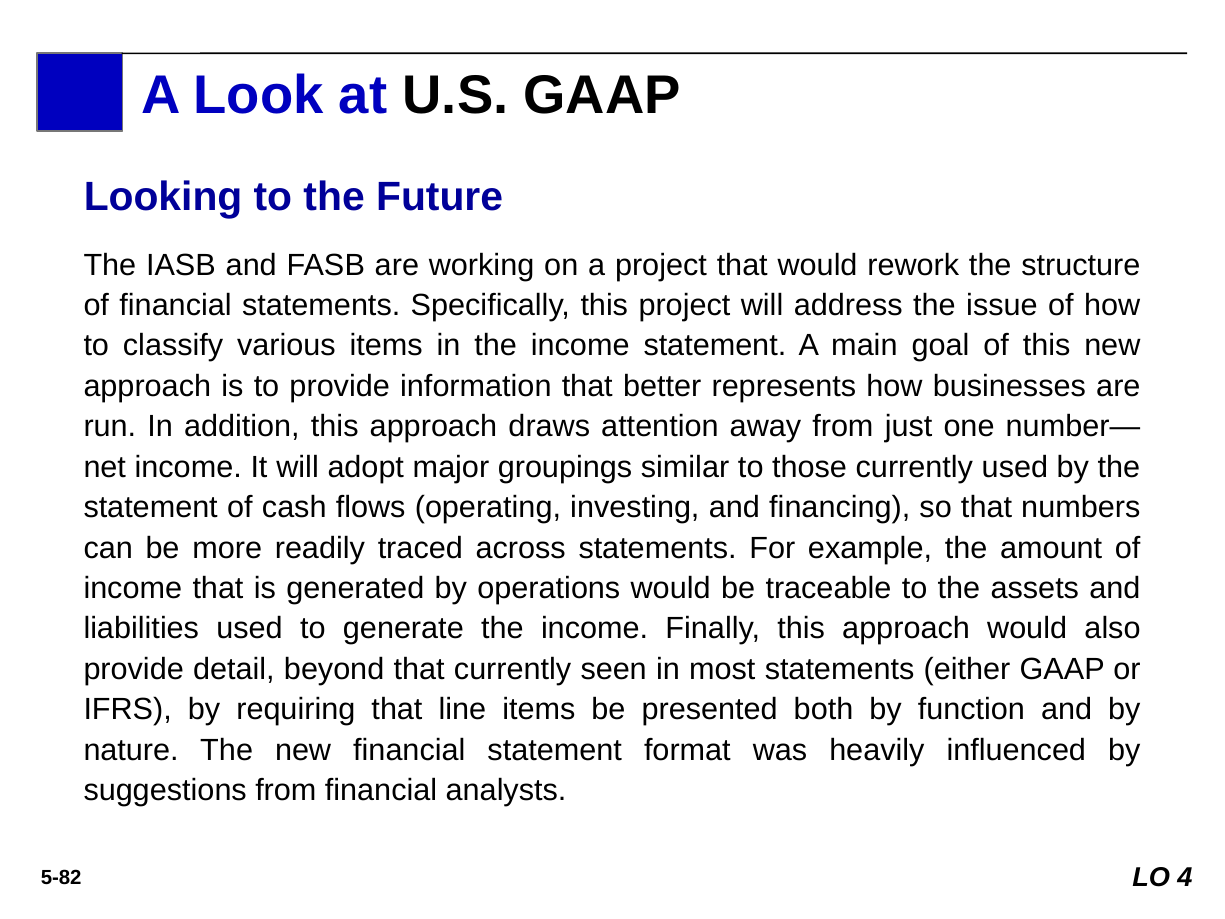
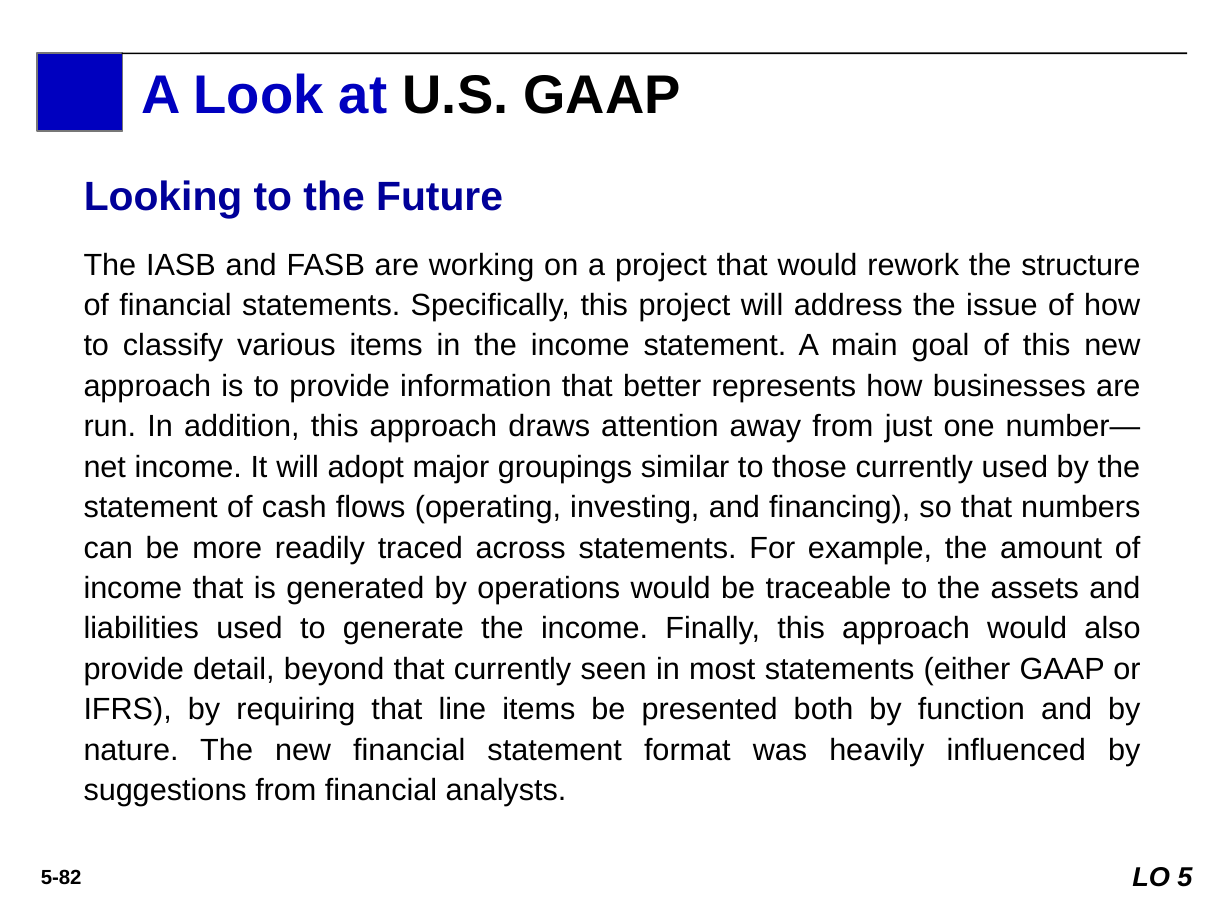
4: 4 -> 5
